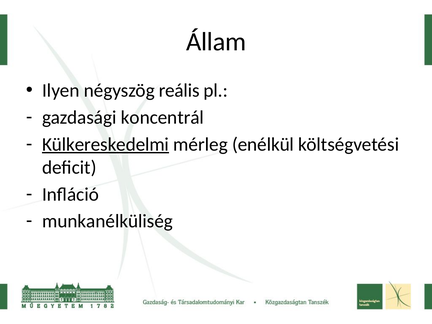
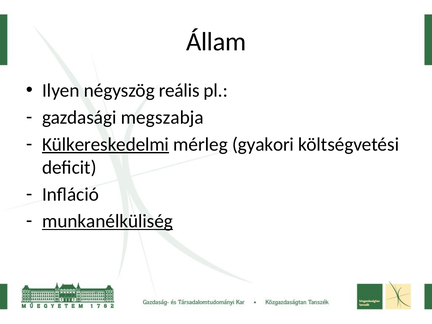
koncentrál: koncentrál -> megszabja
enélkül: enélkül -> gyakori
munkanélküliség underline: none -> present
